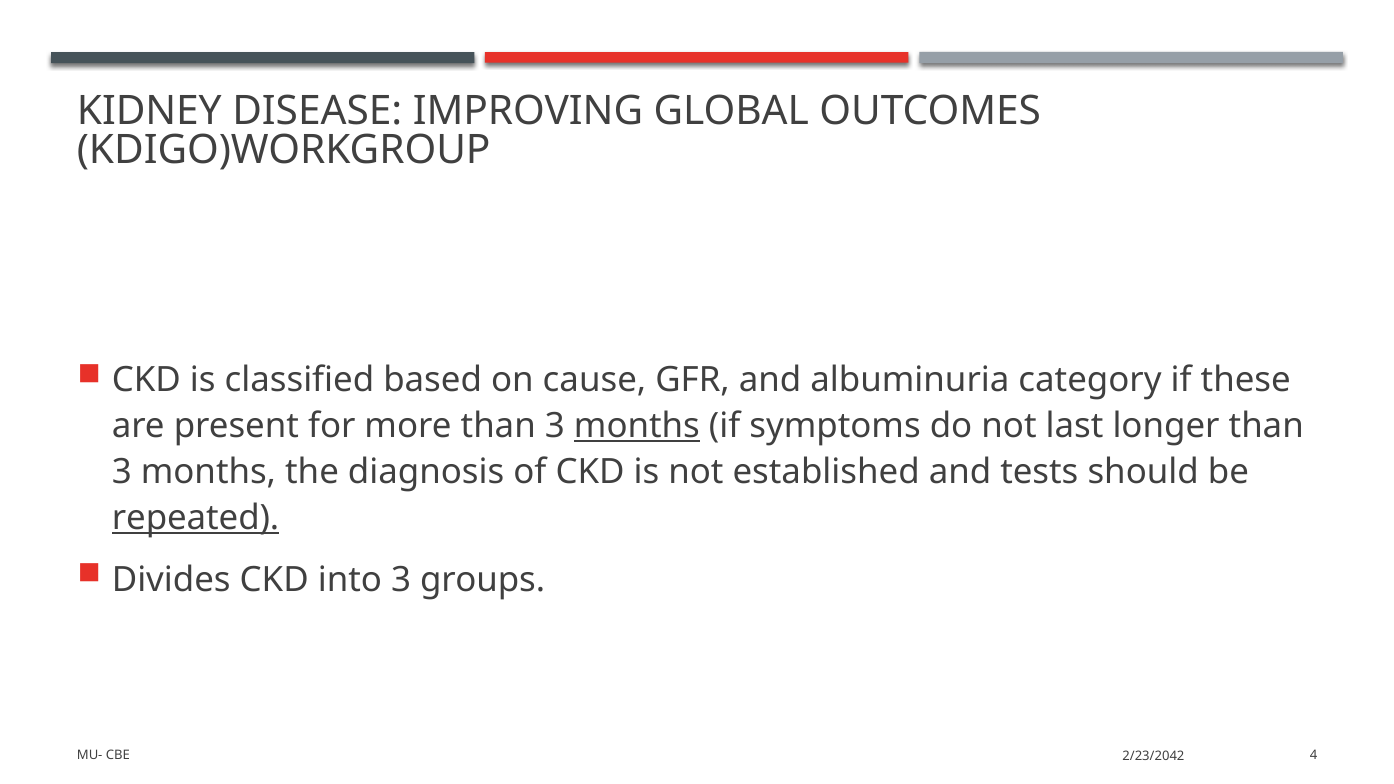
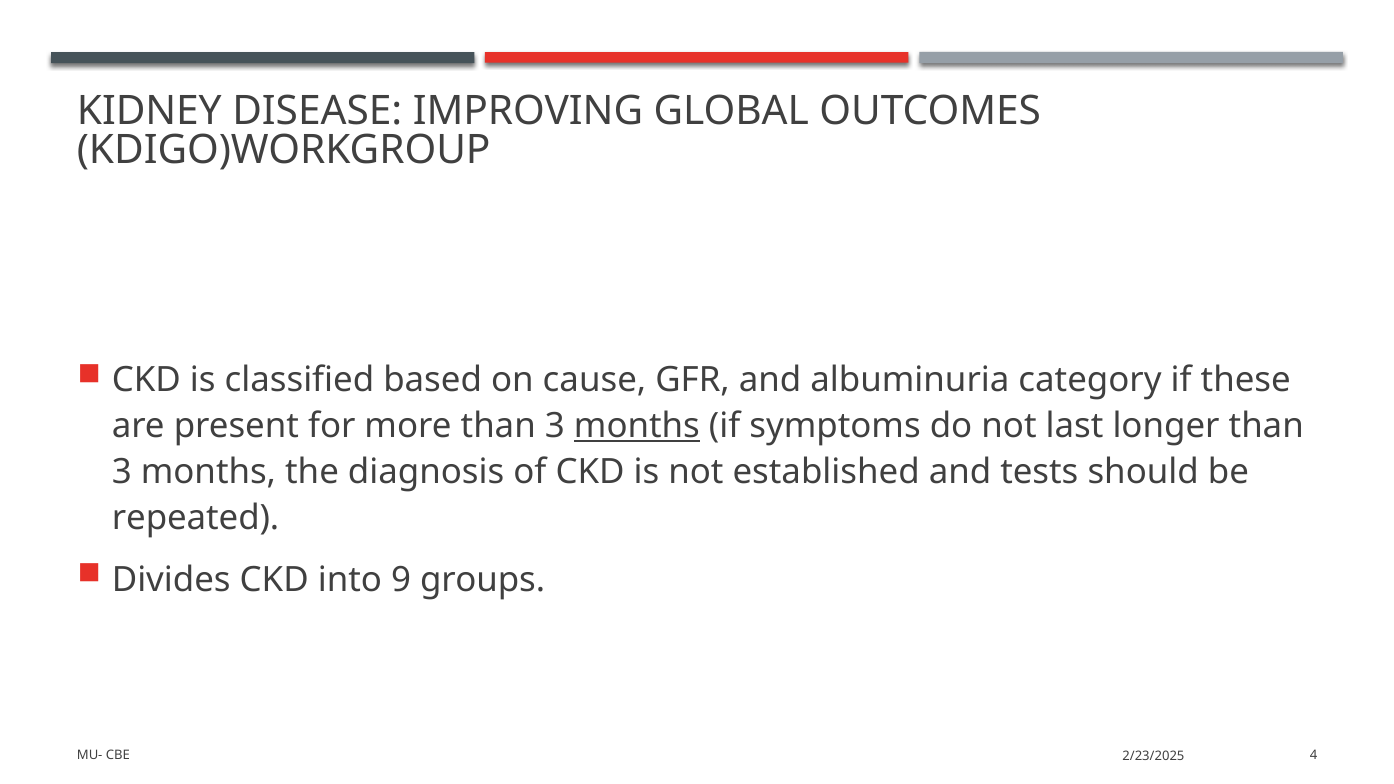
repeated underline: present -> none
into 3: 3 -> 9
2/23/2042: 2/23/2042 -> 2/23/2025
